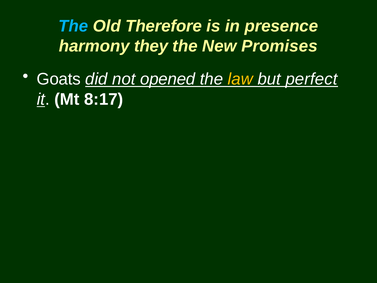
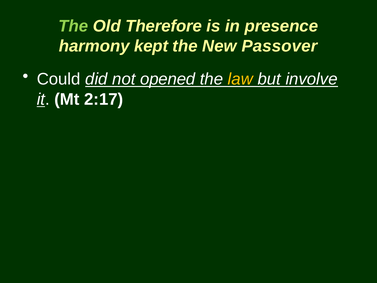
The at (73, 26) colour: light blue -> light green
they: they -> kept
Promises: Promises -> Passover
Goats: Goats -> Could
perfect: perfect -> involve
8:17: 8:17 -> 2:17
